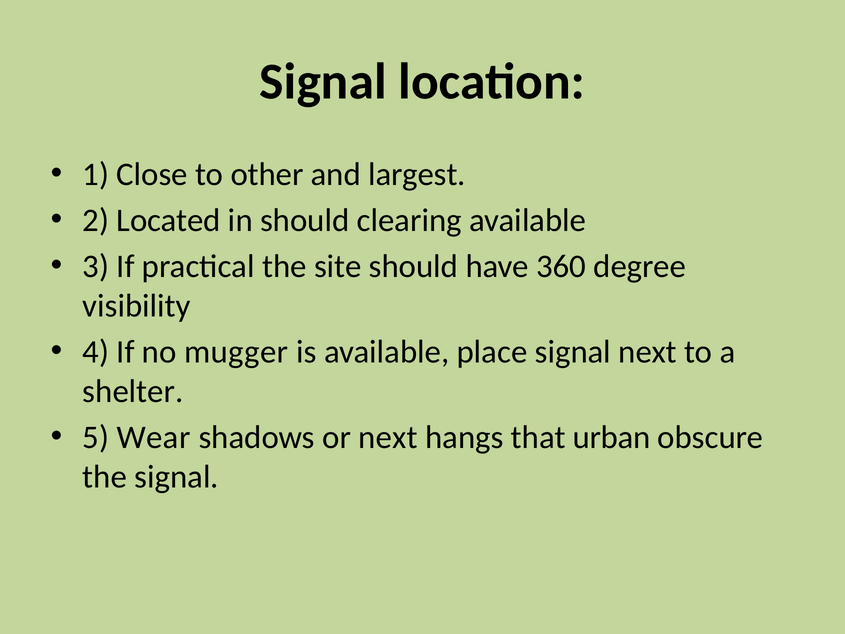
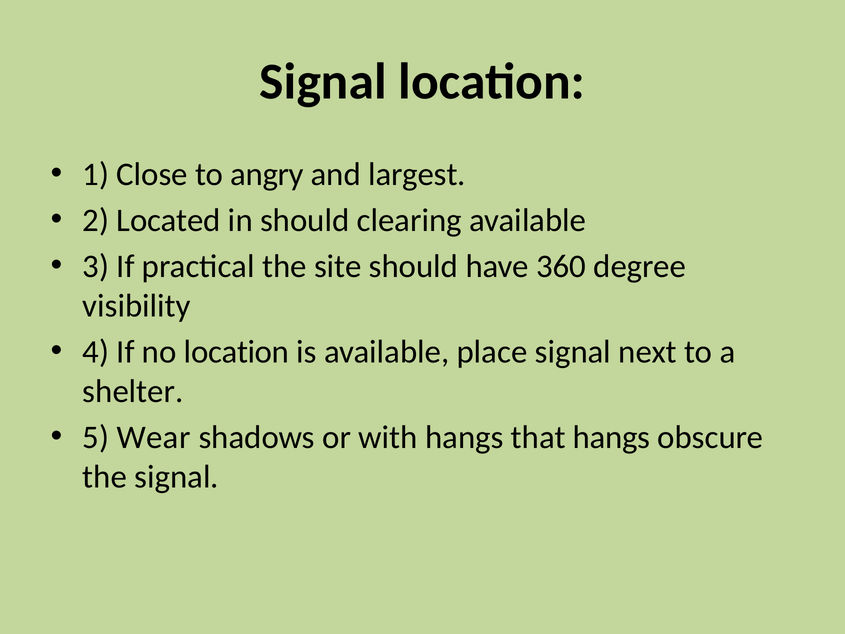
other: other -> angry
no mugger: mugger -> location
or next: next -> with
that urban: urban -> hangs
